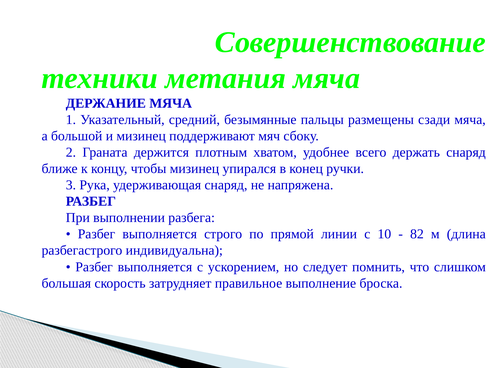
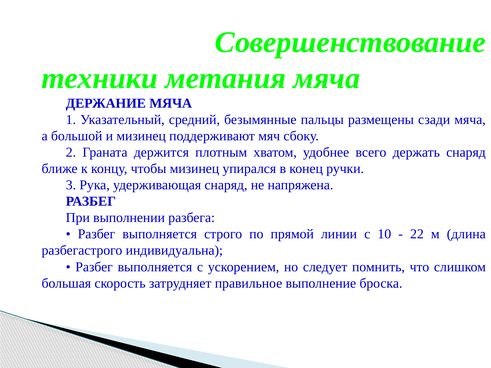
82: 82 -> 22
